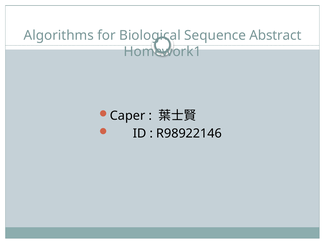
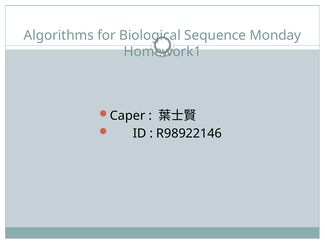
Abstract: Abstract -> Monday
